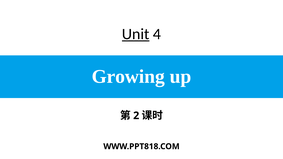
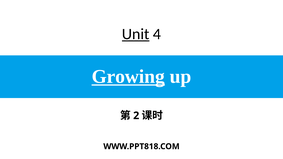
Growing underline: none -> present
